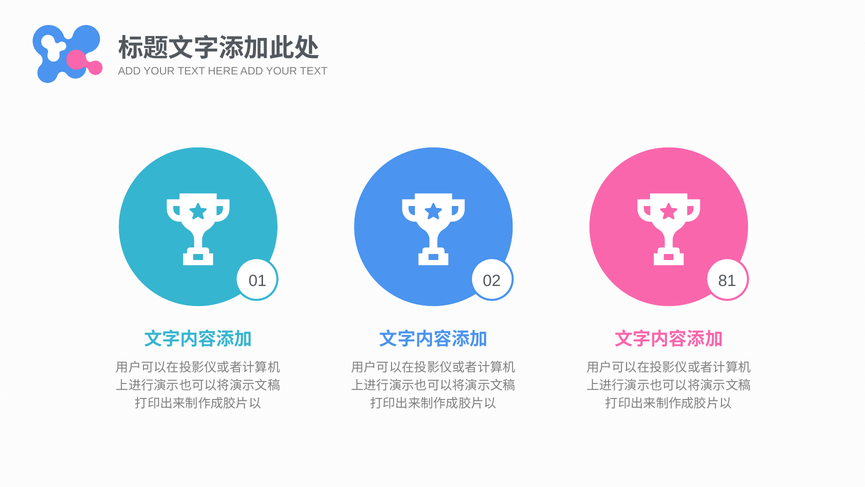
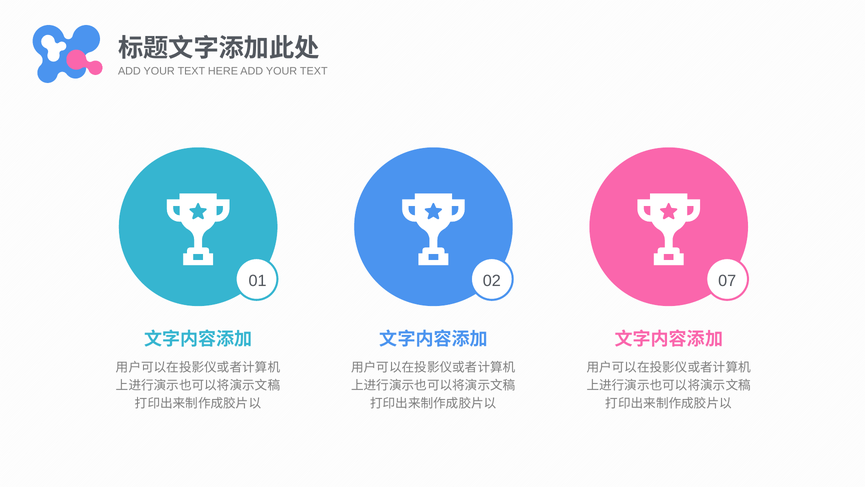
81: 81 -> 07
